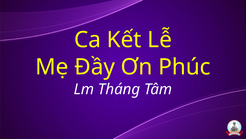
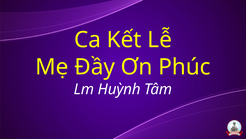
Tháng: Tháng -> Huỳnh
